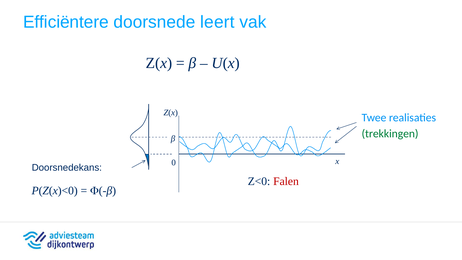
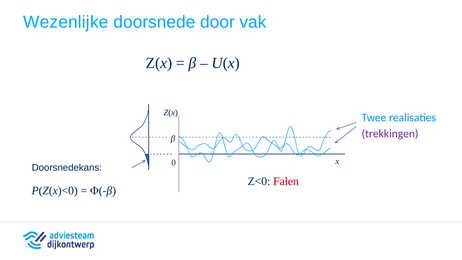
Efficiëntere: Efficiëntere -> Wezenlijke
leert: leert -> door
trekkingen colour: green -> purple
